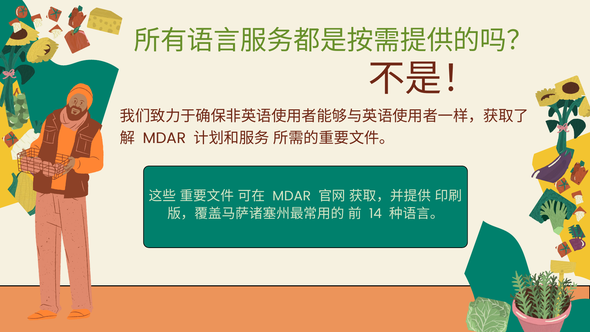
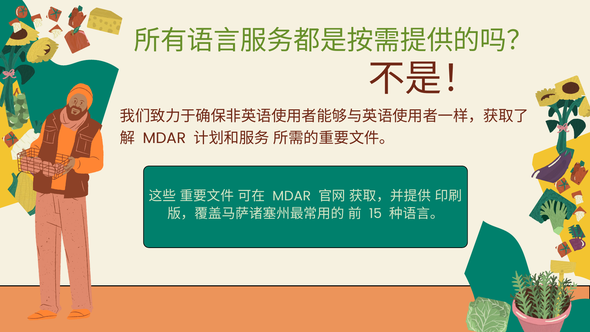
14: 14 -> 15
